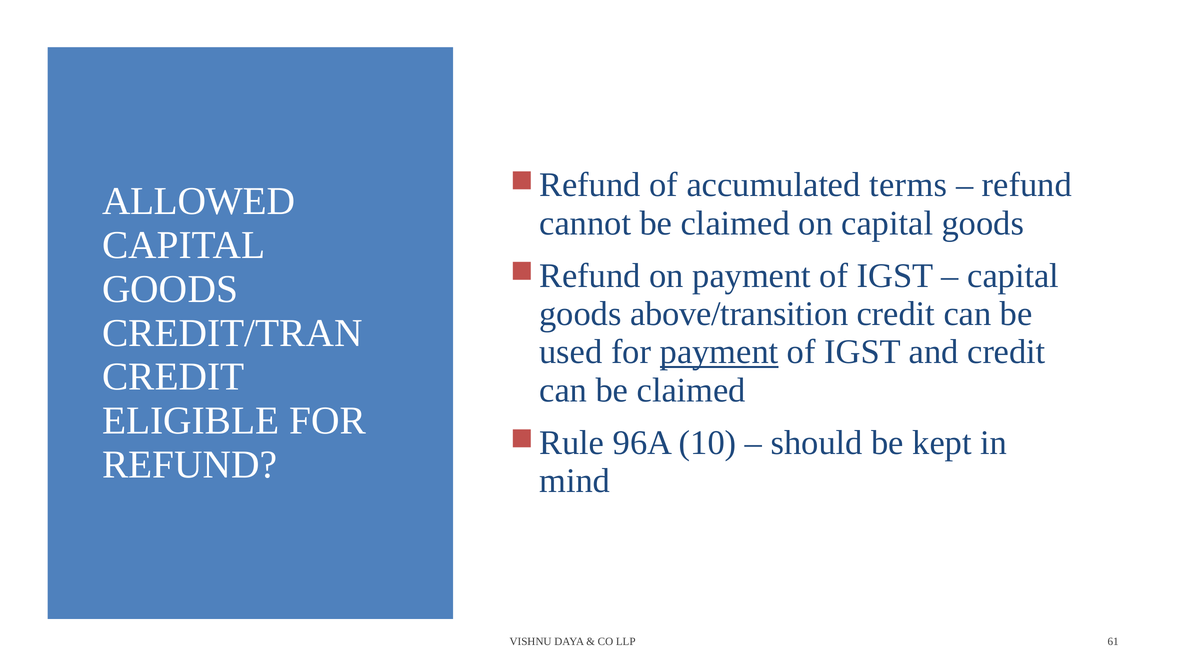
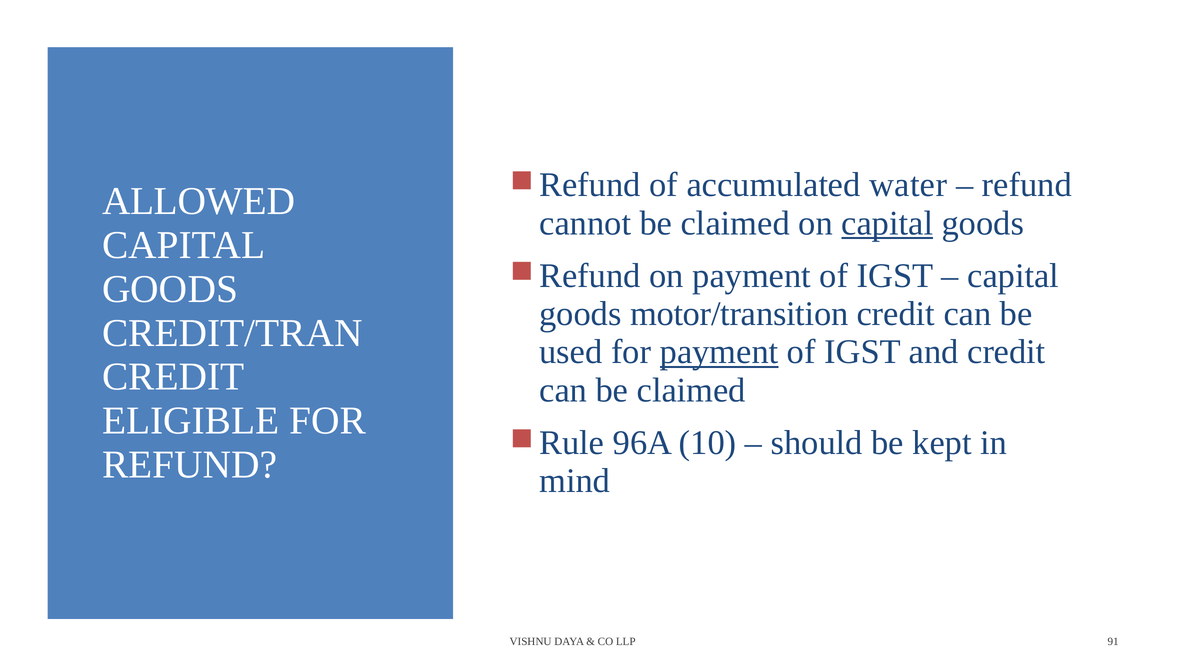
terms: terms -> water
capital at (887, 223) underline: none -> present
above/transition: above/transition -> motor/transition
61: 61 -> 91
